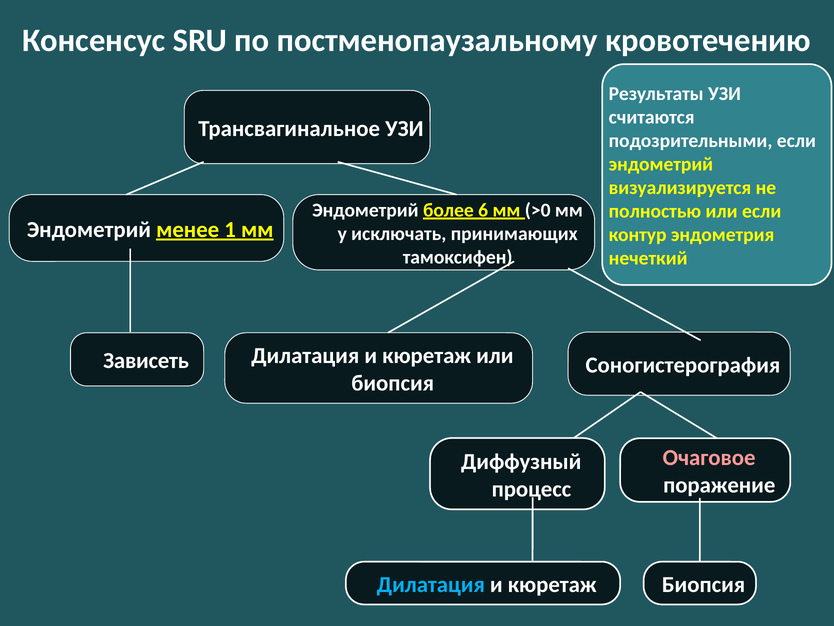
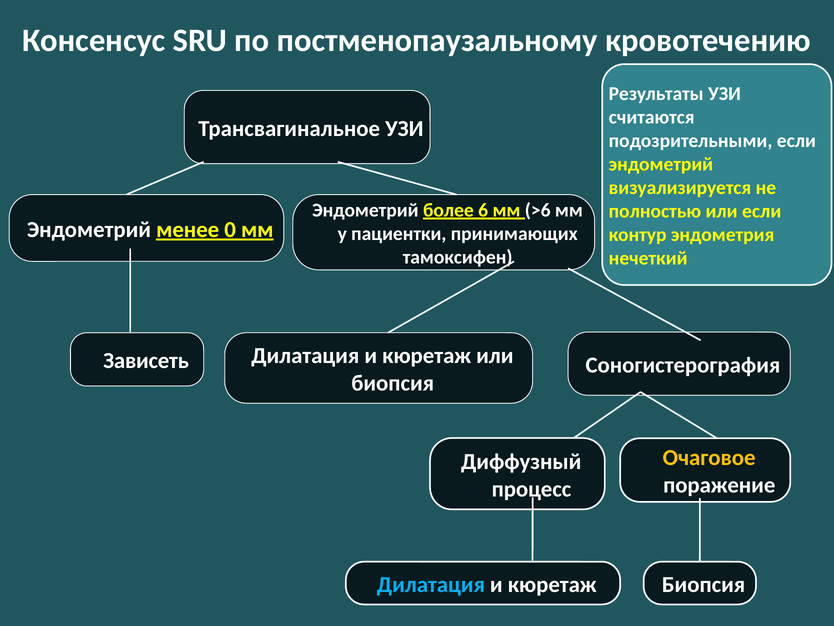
>0: >0 -> >6
1: 1 -> 0
исключать: исключать -> пациентки
Очаговое colour: pink -> yellow
